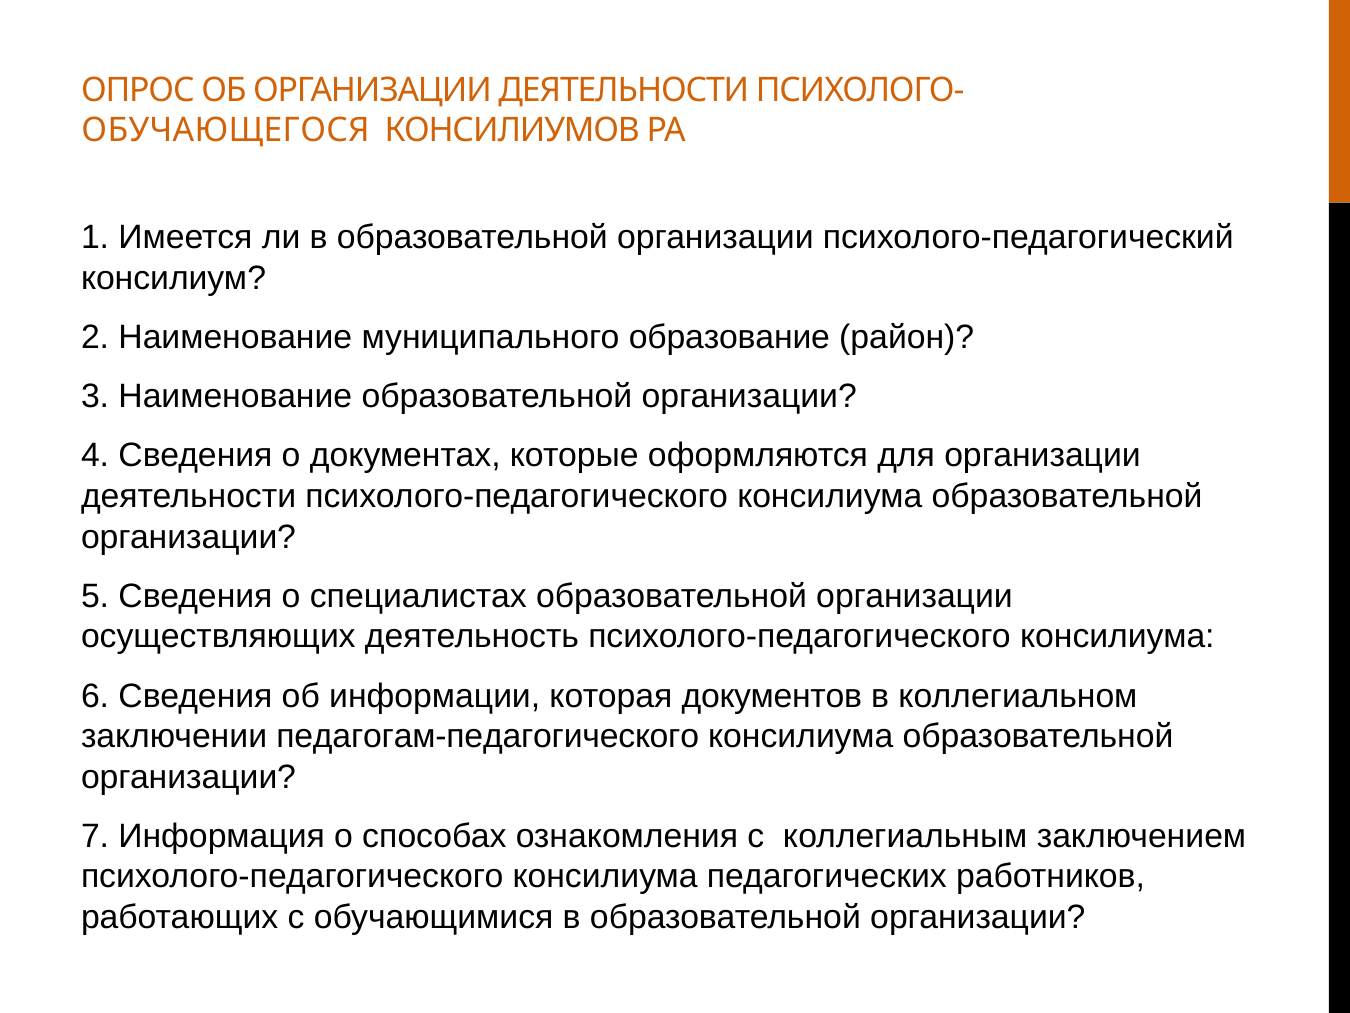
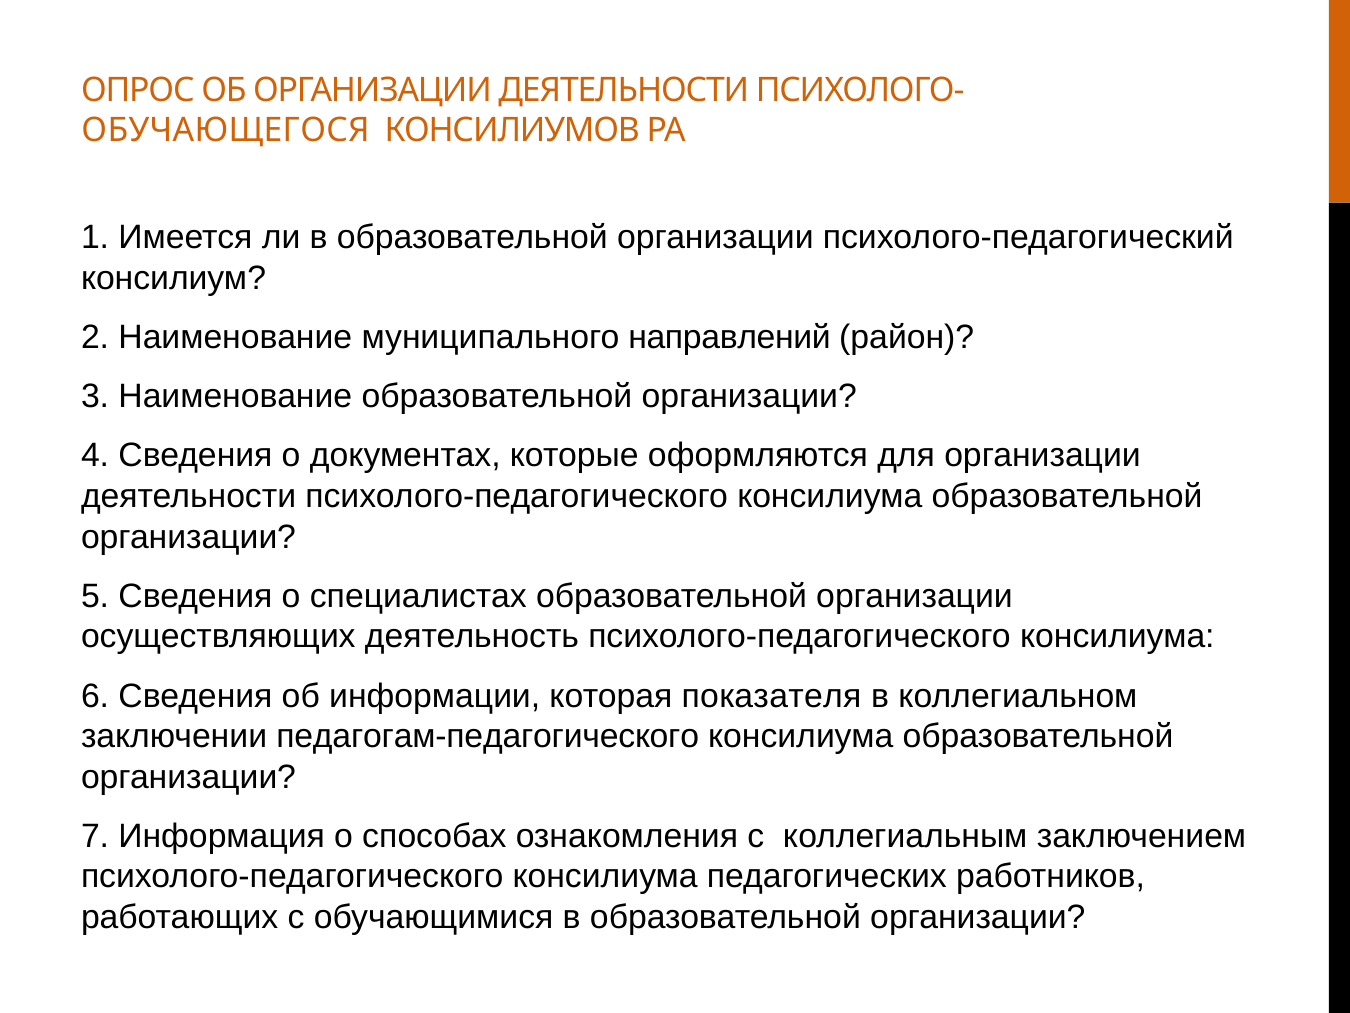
образование: образование -> направлений
документов: документов -> показателя
